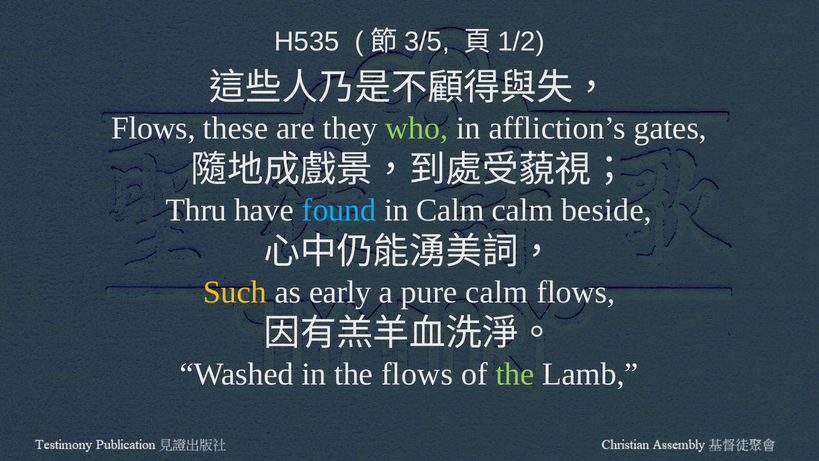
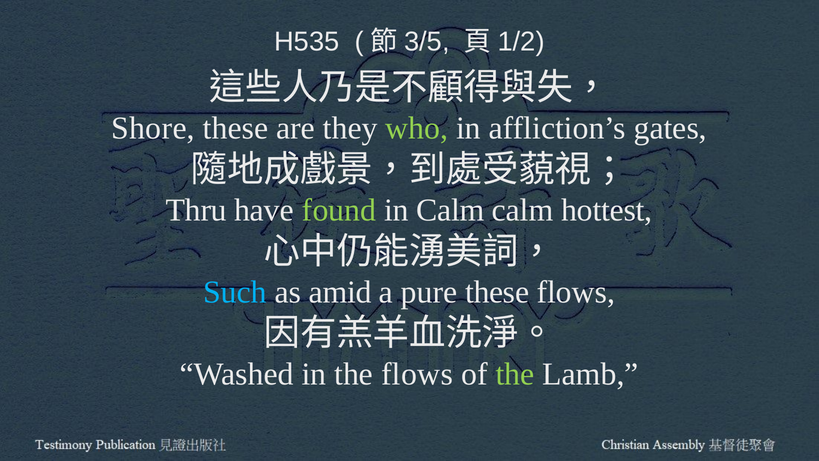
Flows at (153, 128): Flows -> Shore
found colour: light blue -> light green
beside: beside -> hottest
Such colour: yellow -> light blue
early: early -> amid
pure calm: calm -> these
